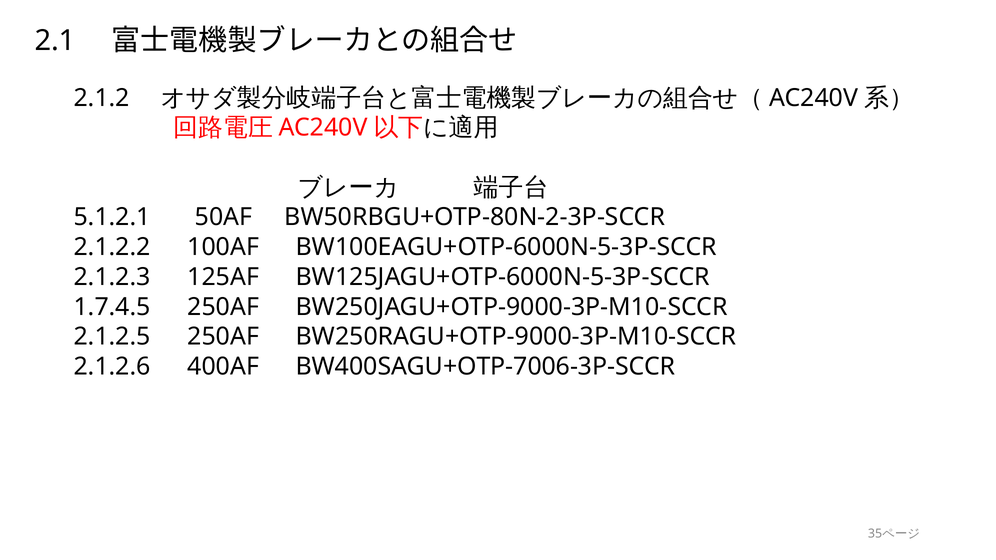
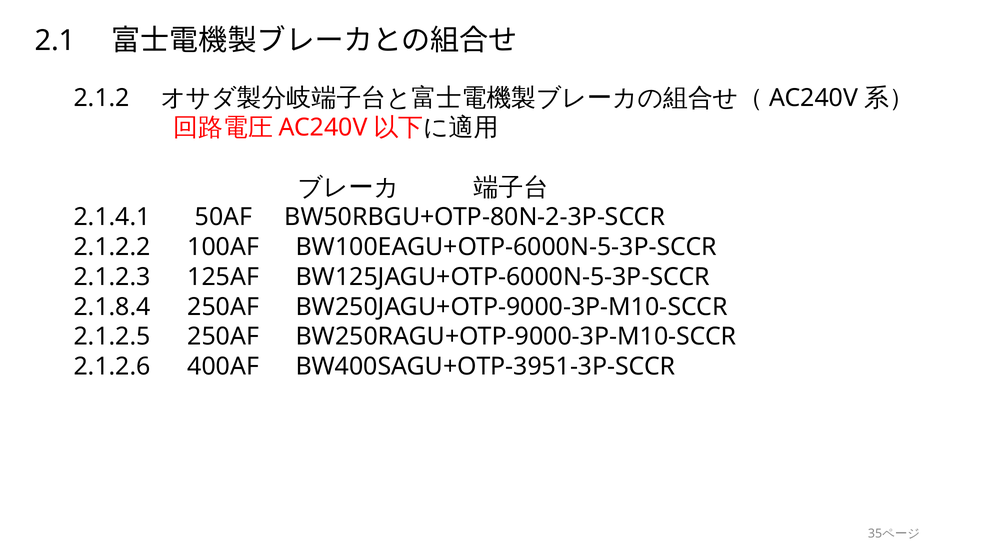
5.1.2.1: 5.1.2.1 -> 2.1.4.1
1.7.4.5: 1.7.4.5 -> 2.1.8.4
BW400SAGU+OTP-7006-3P-SCCR: BW400SAGU+OTP-7006-3P-SCCR -> BW400SAGU+OTP-3951-3P-SCCR
